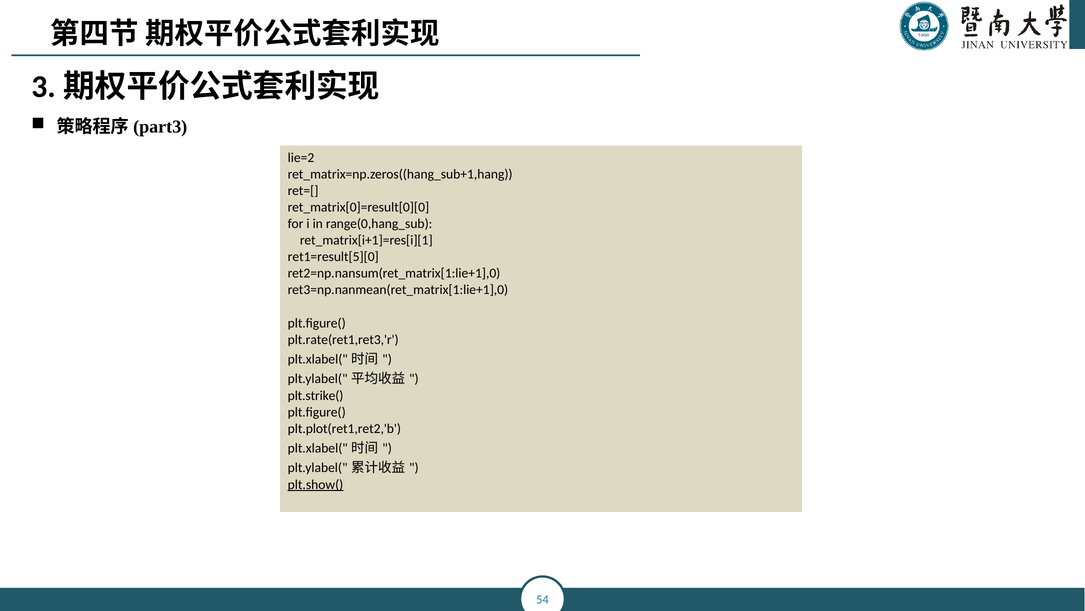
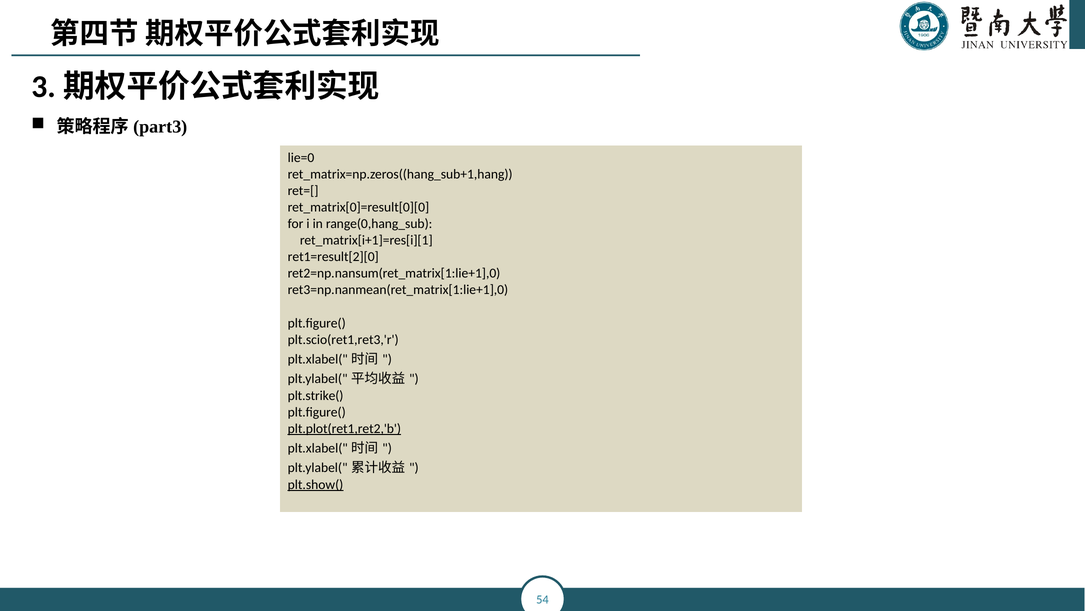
lie=2: lie=2 -> lie=0
ret1=result[5][0: ret1=result[5][0 -> ret1=result[2][0
plt.rate(ret1,ret3,'r: plt.rate(ret1,ret3,'r -> plt.scio(ret1,ret3,'r
plt.plot(ret1,ret2,'b underline: none -> present
